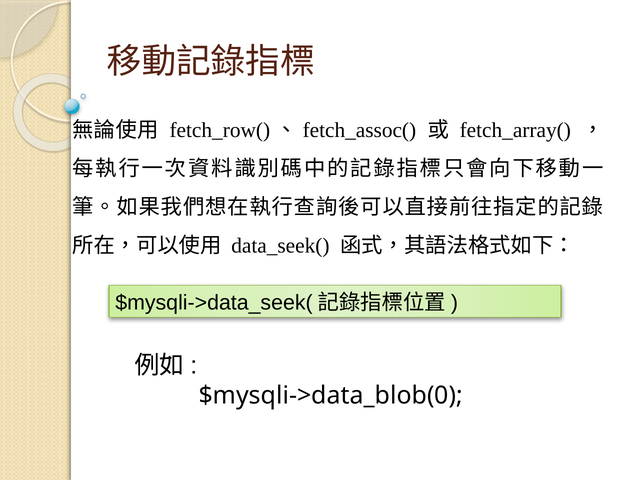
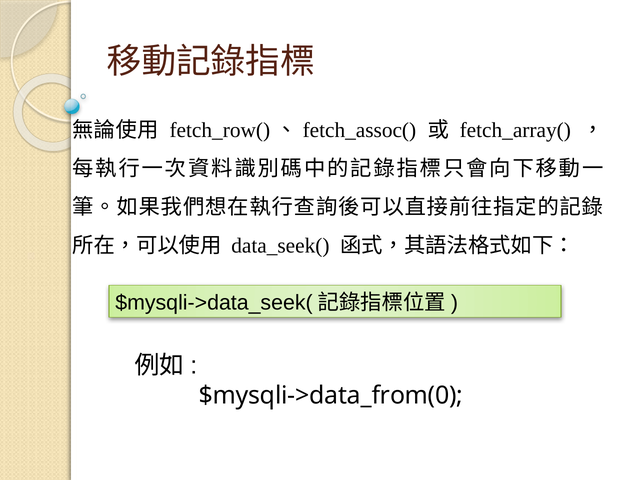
$mysqli->data_blob(0: $mysqli->data_blob(0 -> $mysqli->data_from(0
